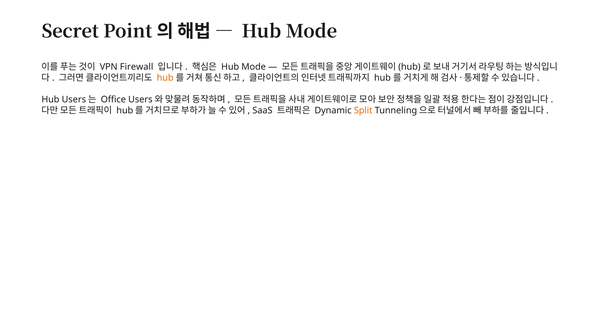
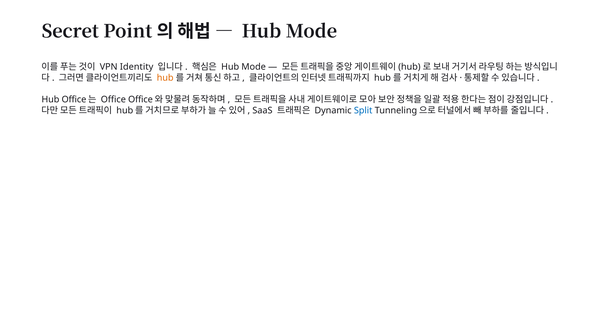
Firewall: Firewall -> Identity
Hub Users: Users -> Office
Office Users: Users -> Office
Split colour: orange -> blue
